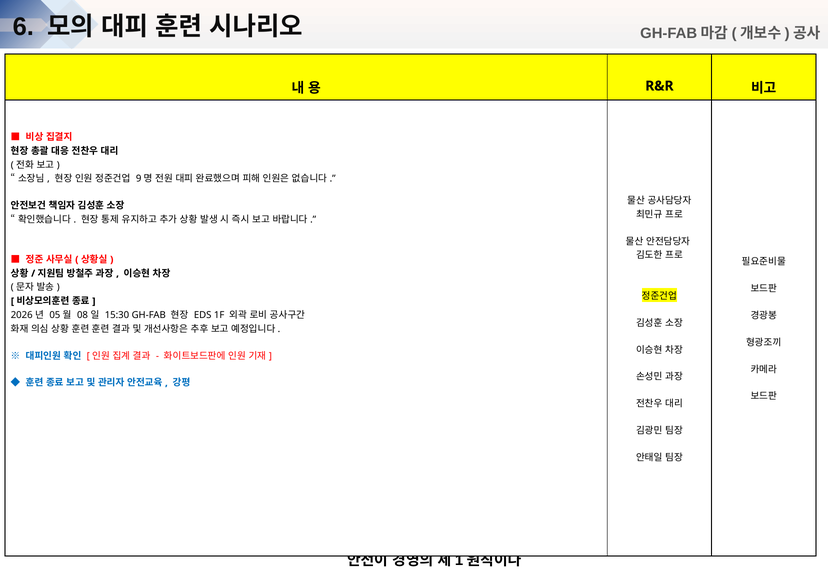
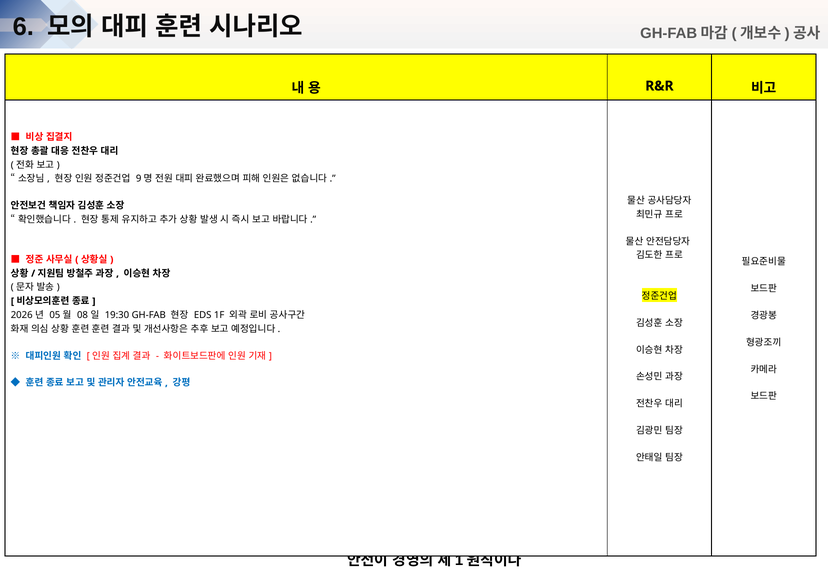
15:30: 15:30 -> 19:30
